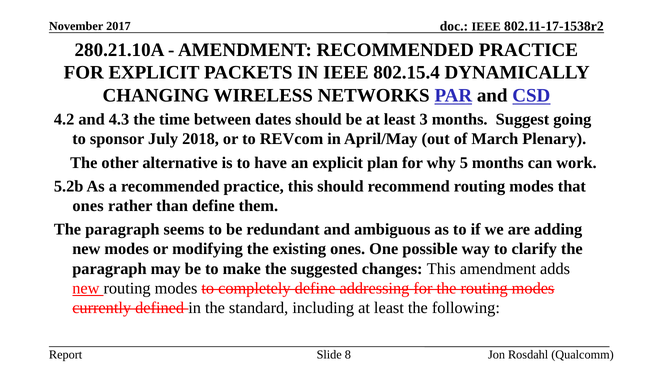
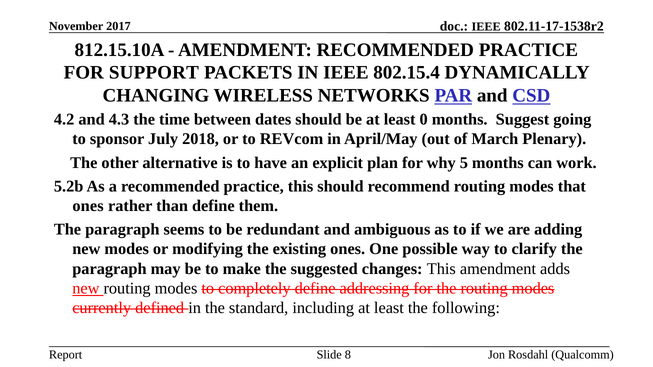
280.21.10A: 280.21.10A -> 812.15.10A
FOR EXPLICIT: EXPLICIT -> SUPPORT
3: 3 -> 0
